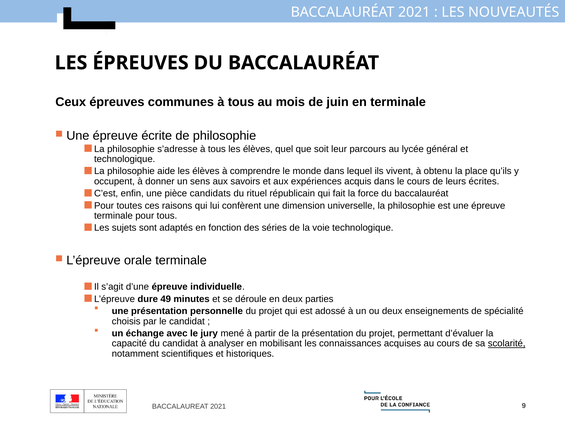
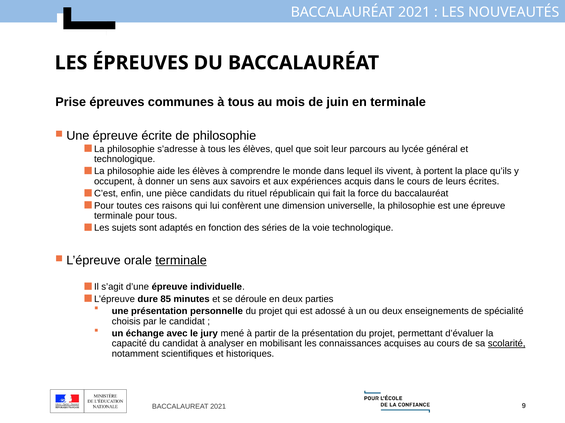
Ceux: Ceux -> Prise
obtenu: obtenu -> portent
terminale at (181, 261) underline: none -> present
49: 49 -> 85
